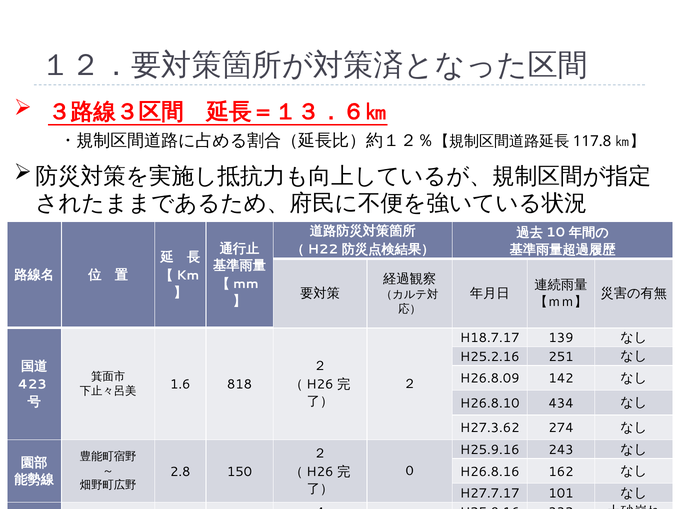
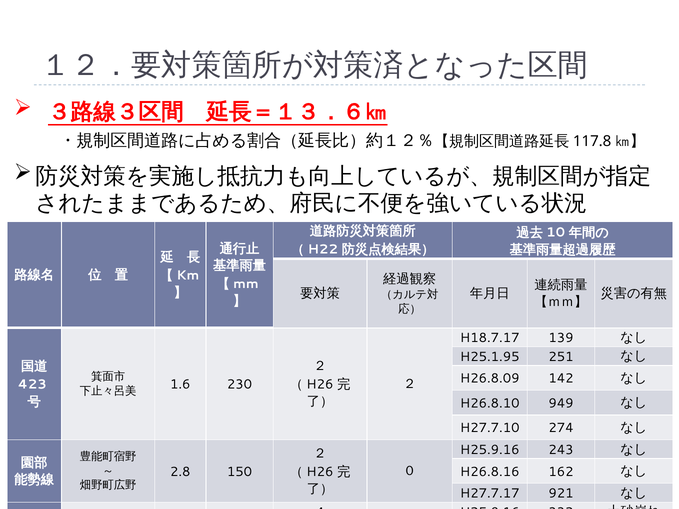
H25.2.16: H25.2.16 -> H25.1.95
818: 818 -> 230
434: 434 -> 949
H27.3.62: H27.3.62 -> H27.7.10
101: 101 -> 921
